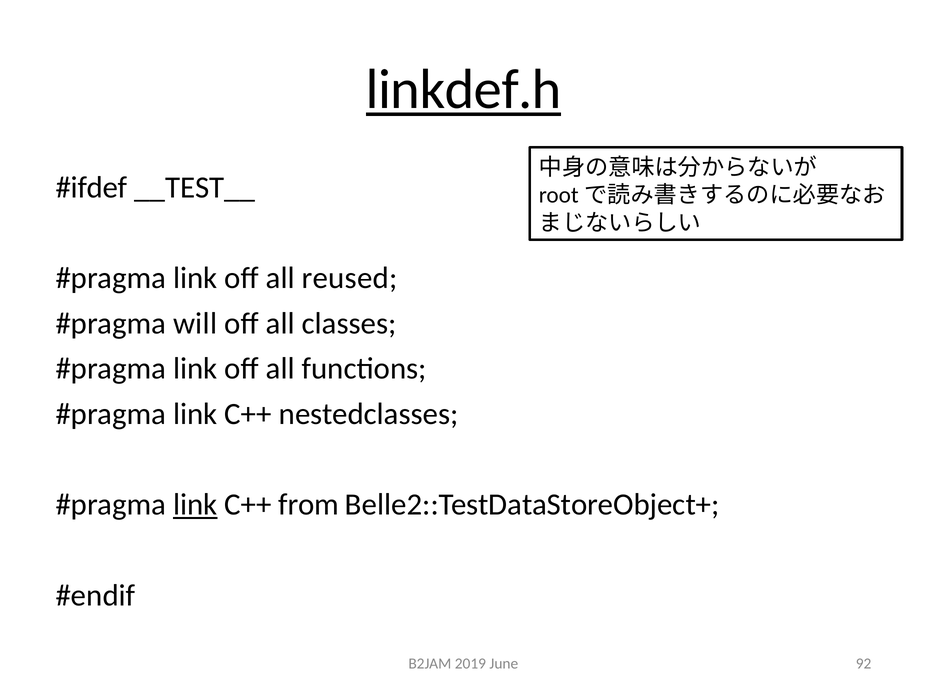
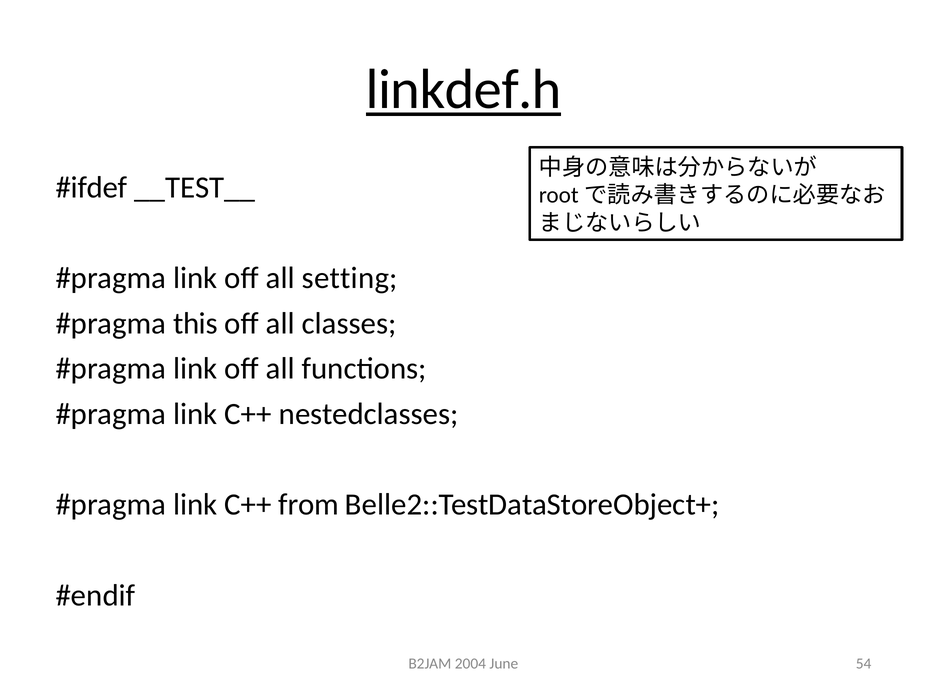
reused: reused -> setting
will: will -> this
link at (195, 505) underline: present -> none
2019: 2019 -> 2004
92: 92 -> 54
